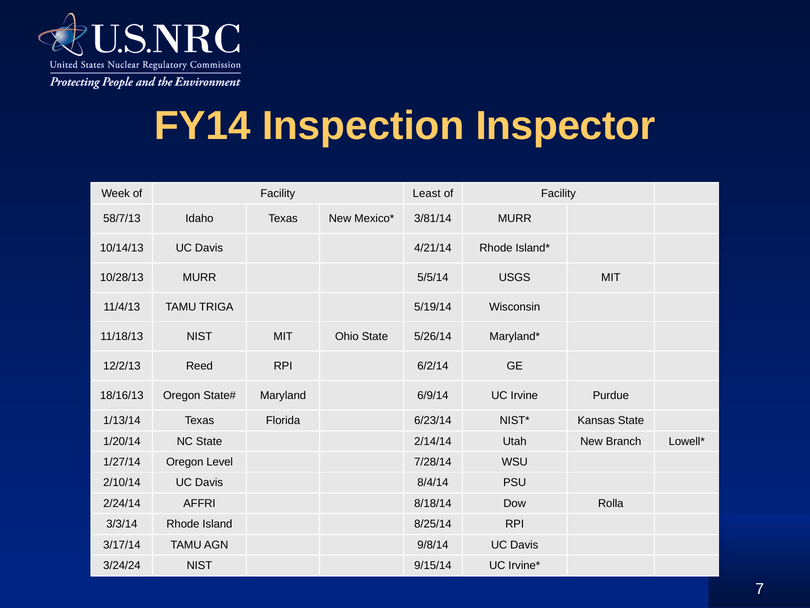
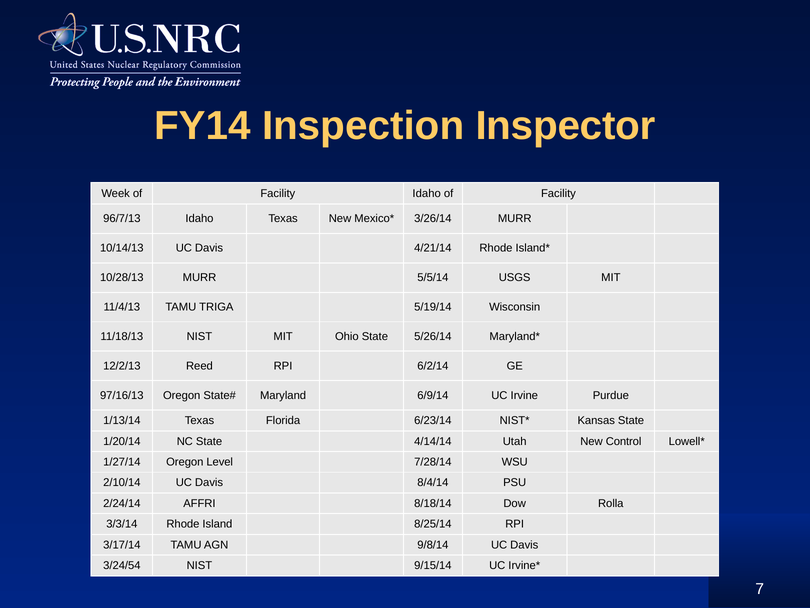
Facility Least: Least -> Idaho
58/7/13: 58/7/13 -> 96/7/13
3/81/14: 3/81/14 -> 3/26/14
18/16/13: 18/16/13 -> 97/16/13
2/14/14: 2/14/14 -> 4/14/14
Branch: Branch -> Control
3/24/24: 3/24/24 -> 3/24/54
